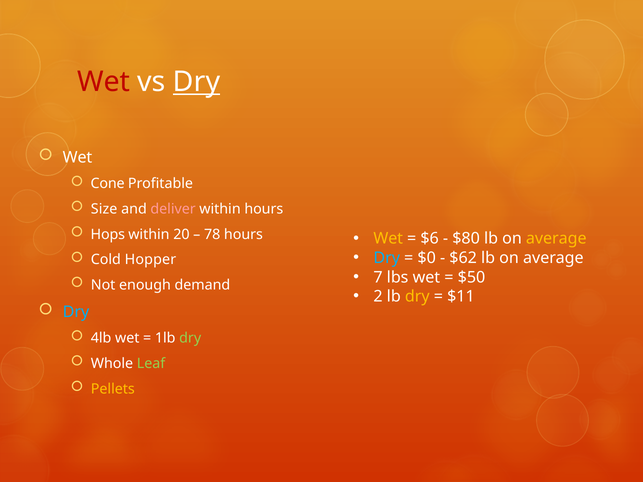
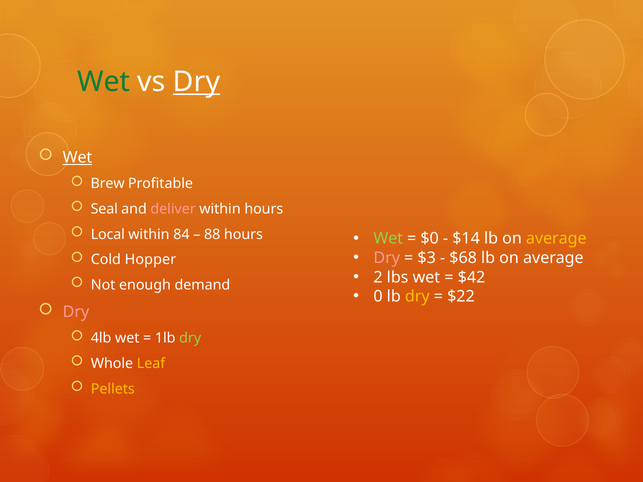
Wet at (104, 82) colour: red -> green
Wet at (78, 157) underline: none -> present
Cone: Cone -> Brew
Size: Size -> Seal
Hops: Hops -> Local
20: 20 -> 84
78: 78 -> 88
Wet at (388, 239) colour: yellow -> light green
$6: $6 -> $0
$80: $80 -> $14
Dry at (387, 258) colour: light blue -> pink
$0: $0 -> $3
$62: $62 -> $68
7: 7 -> 2
$50: $50 -> $42
2: 2 -> 0
$11: $11 -> $22
Dry at (76, 312) colour: light blue -> pink
Leaf colour: light green -> yellow
